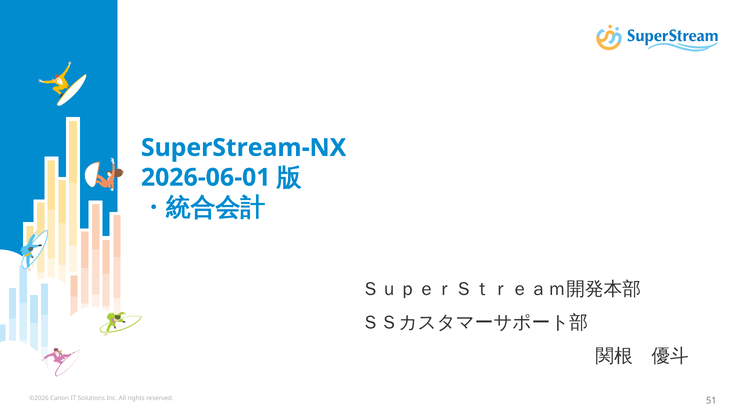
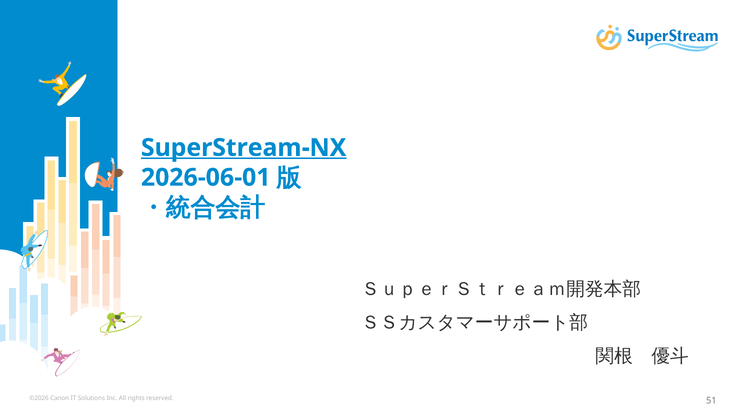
SuperStream-NX underline: none -> present
